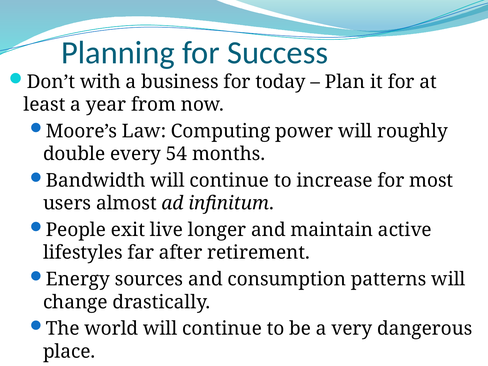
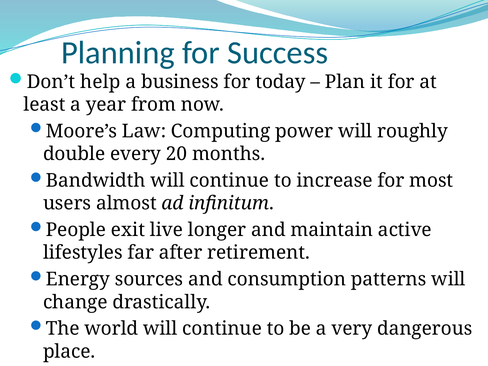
with: with -> help
54: 54 -> 20
